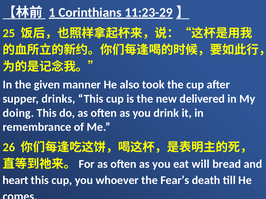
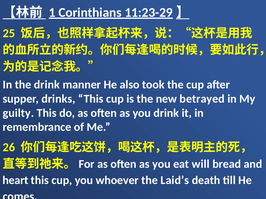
the given: given -> drink
delivered: delivered -> betrayed
doing: doing -> guilty
Fear’s: Fear’s -> Laid’s
